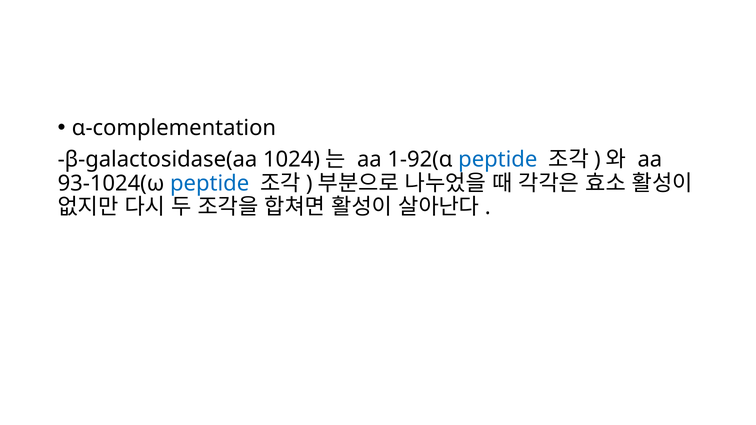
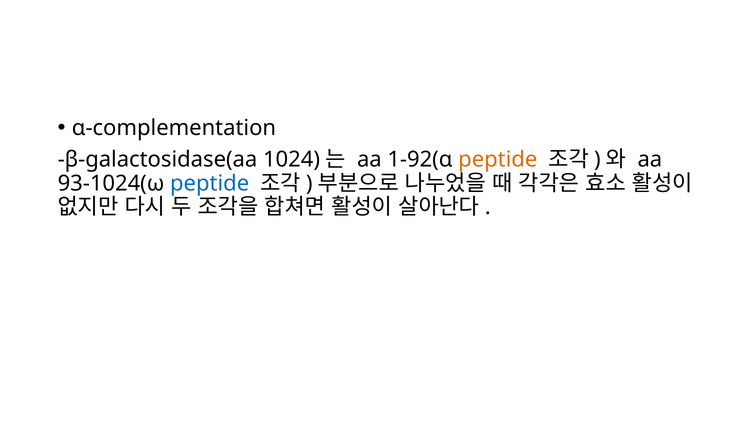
peptide at (498, 160) colour: blue -> orange
